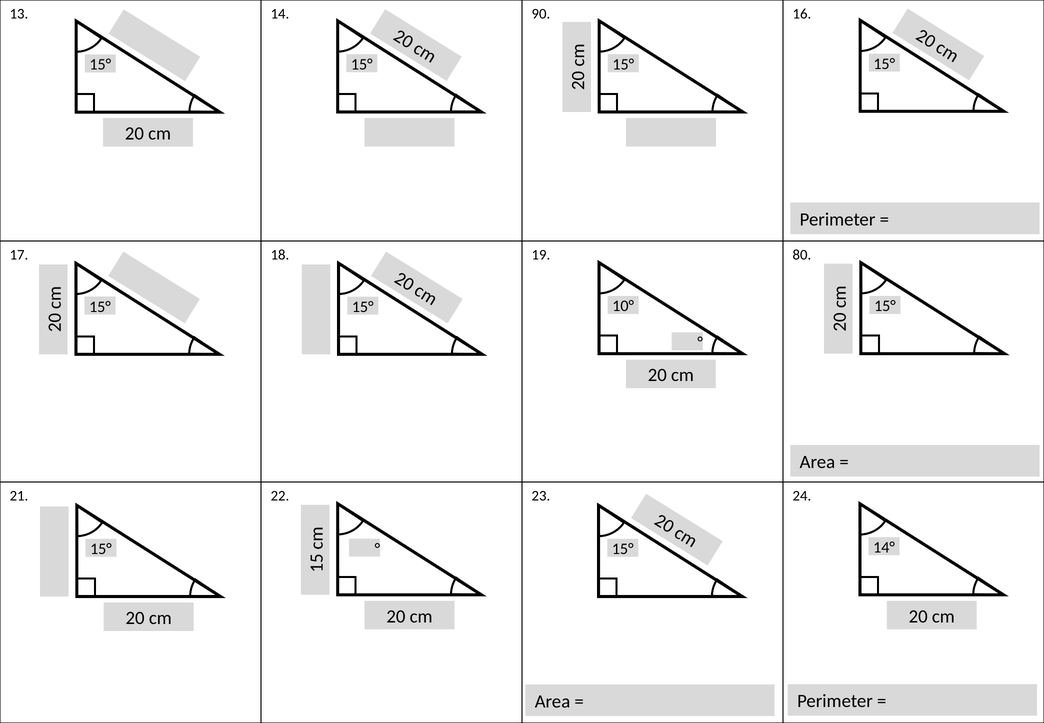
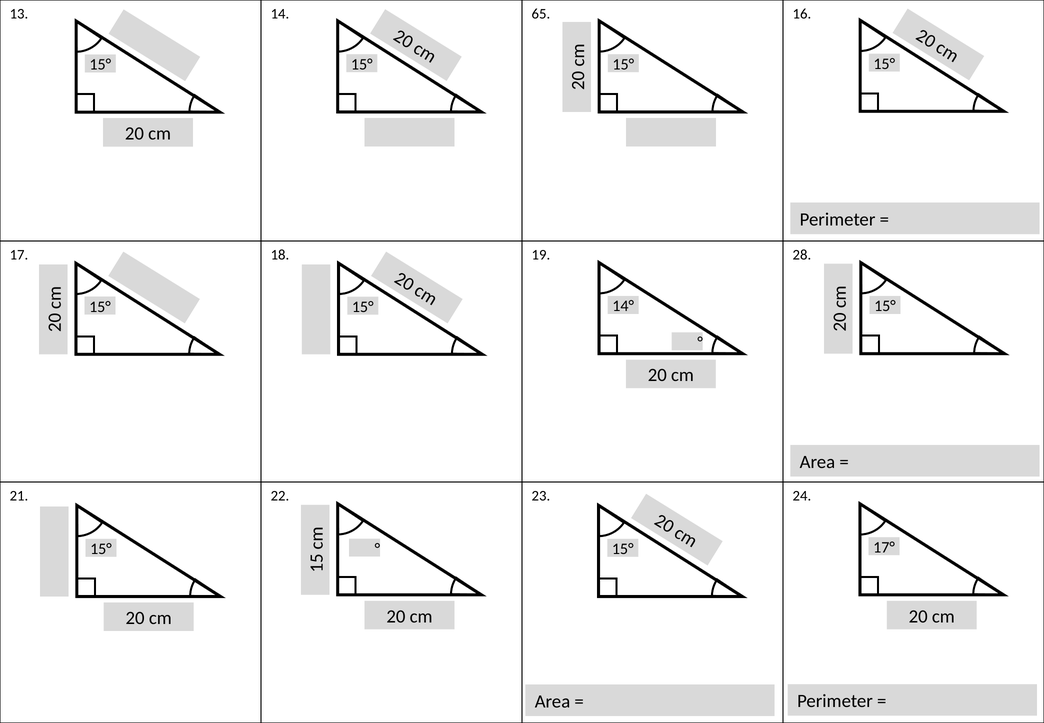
90: 90 -> 65
80: 80 -> 28
10°: 10° -> 14°
14°: 14° -> 17°
